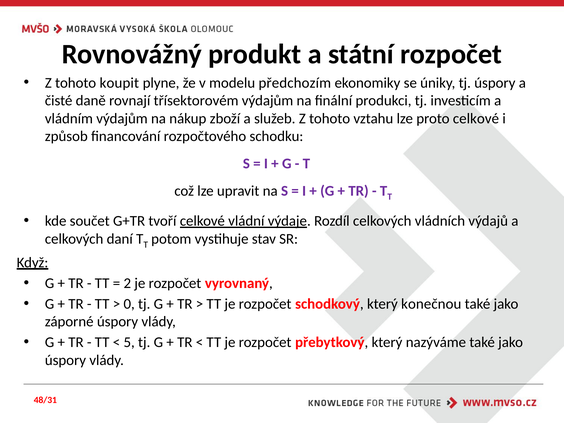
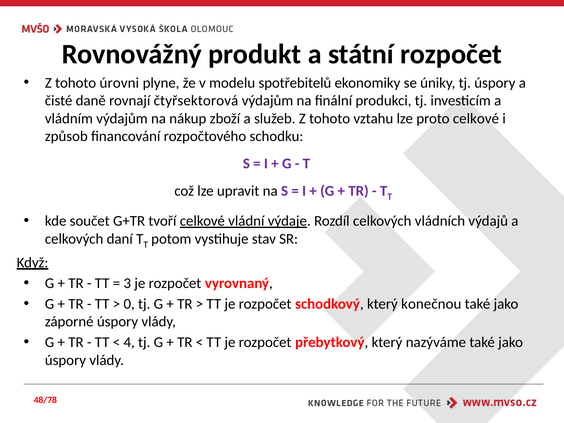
koupit: koupit -> úrovni
předchozím: předchozím -> spotřebitelů
třísektorovém: třísektorovém -> čtyřsektorová
2: 2 -> 3
5: 5 -> 4
48/31: 48/31 -> 48/78
